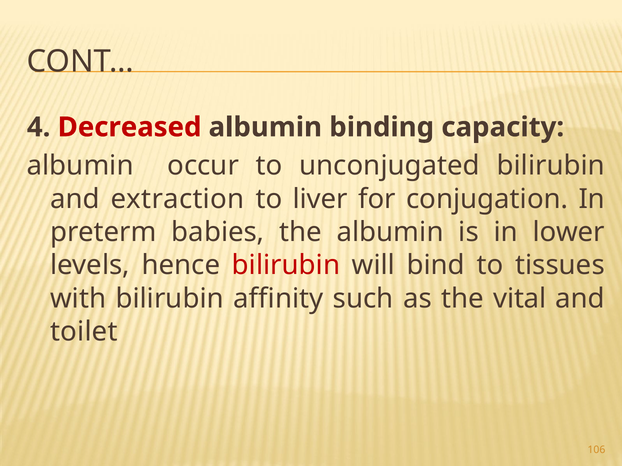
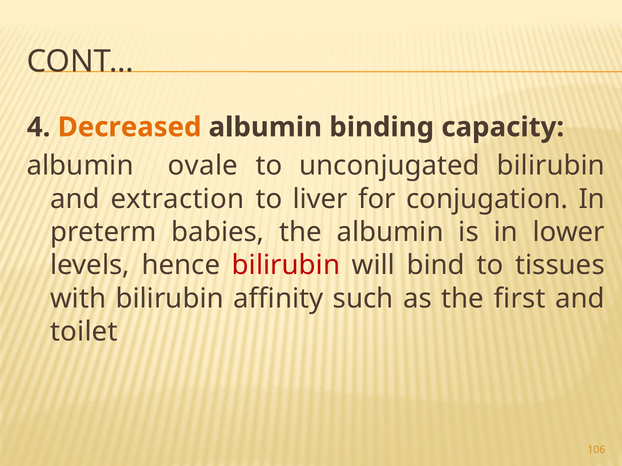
Decreased colour: red -> orange
occur: occur -> ovale
vital: vital -> first
